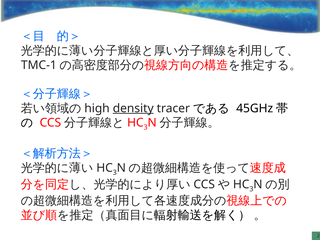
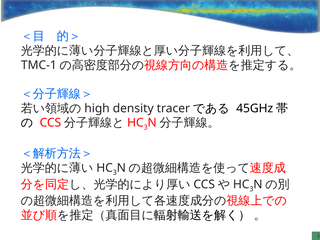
density underline: present -> none
